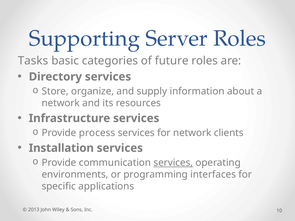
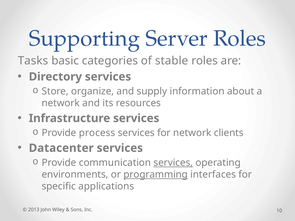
future: future -> stable
Installation: Installation -> Datacenter
programming underline: none -> present
